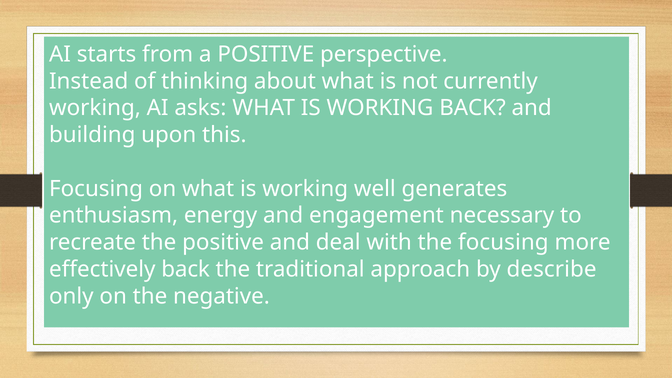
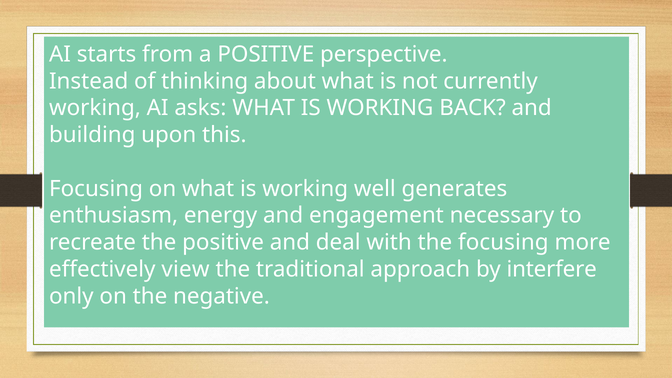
effectively back: back -> view
describe: describe -> interfere
